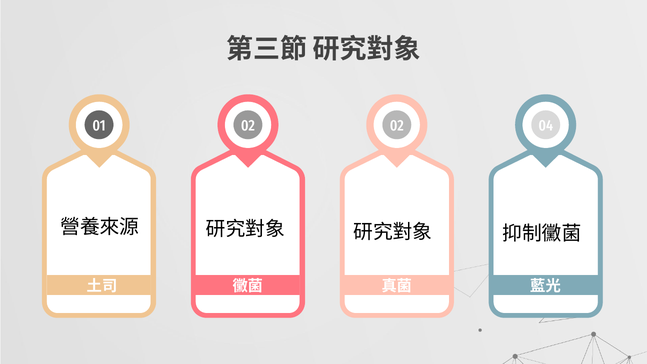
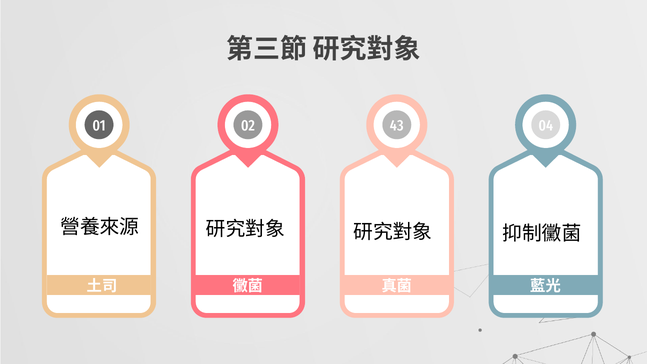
01 02: 02 -> 43
